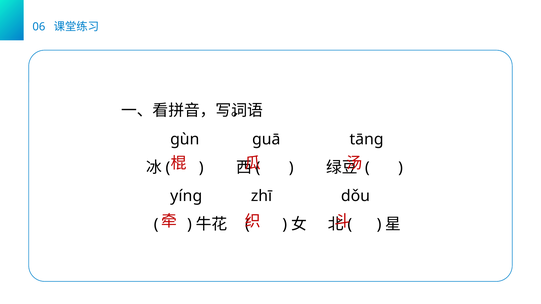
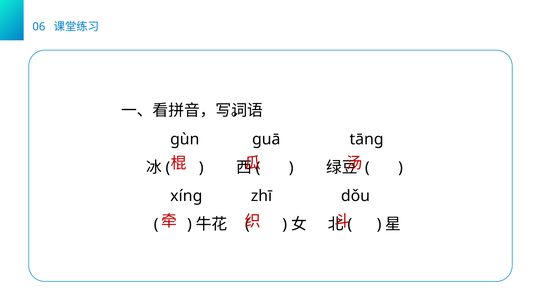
yíng: yíng -> xíng
